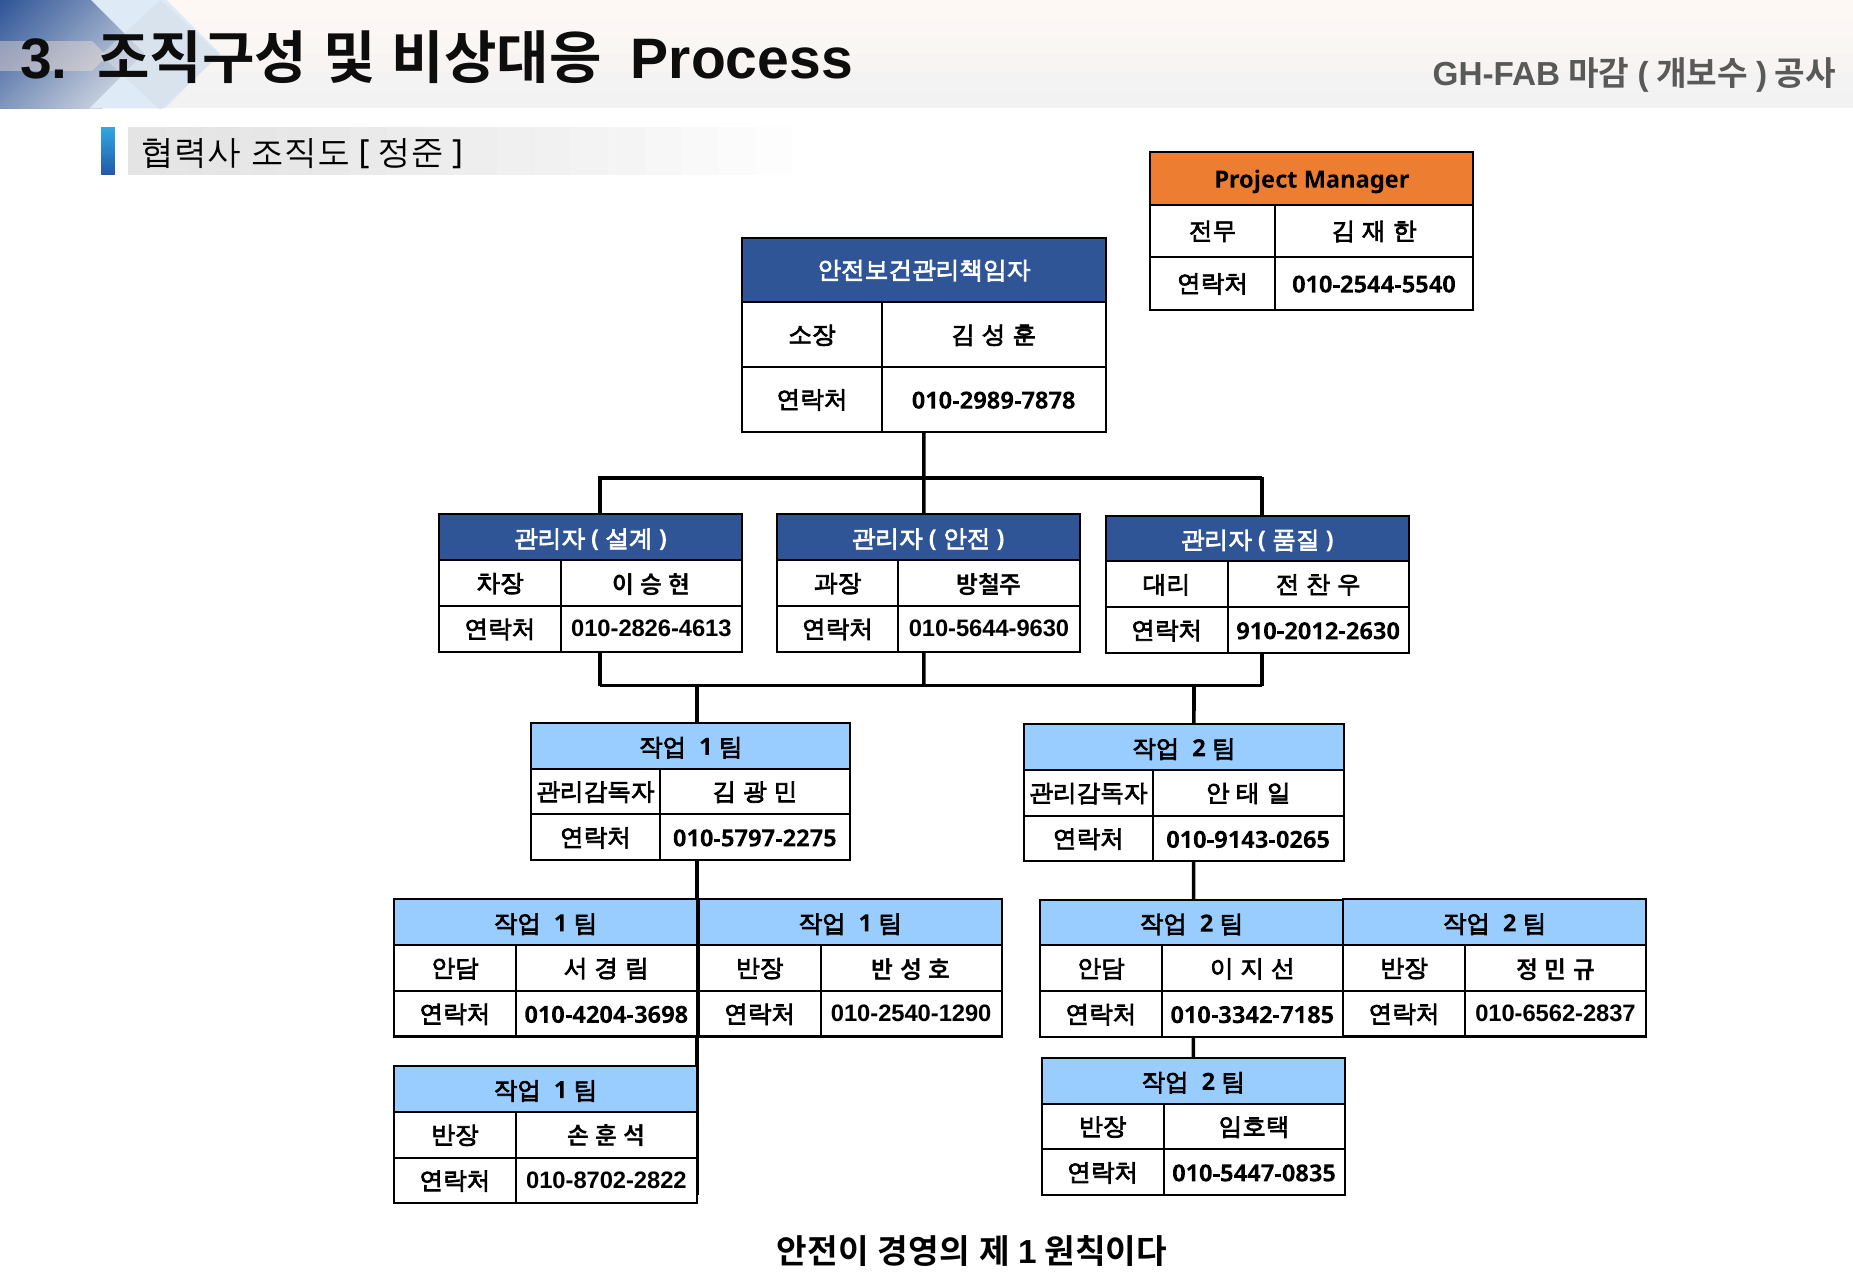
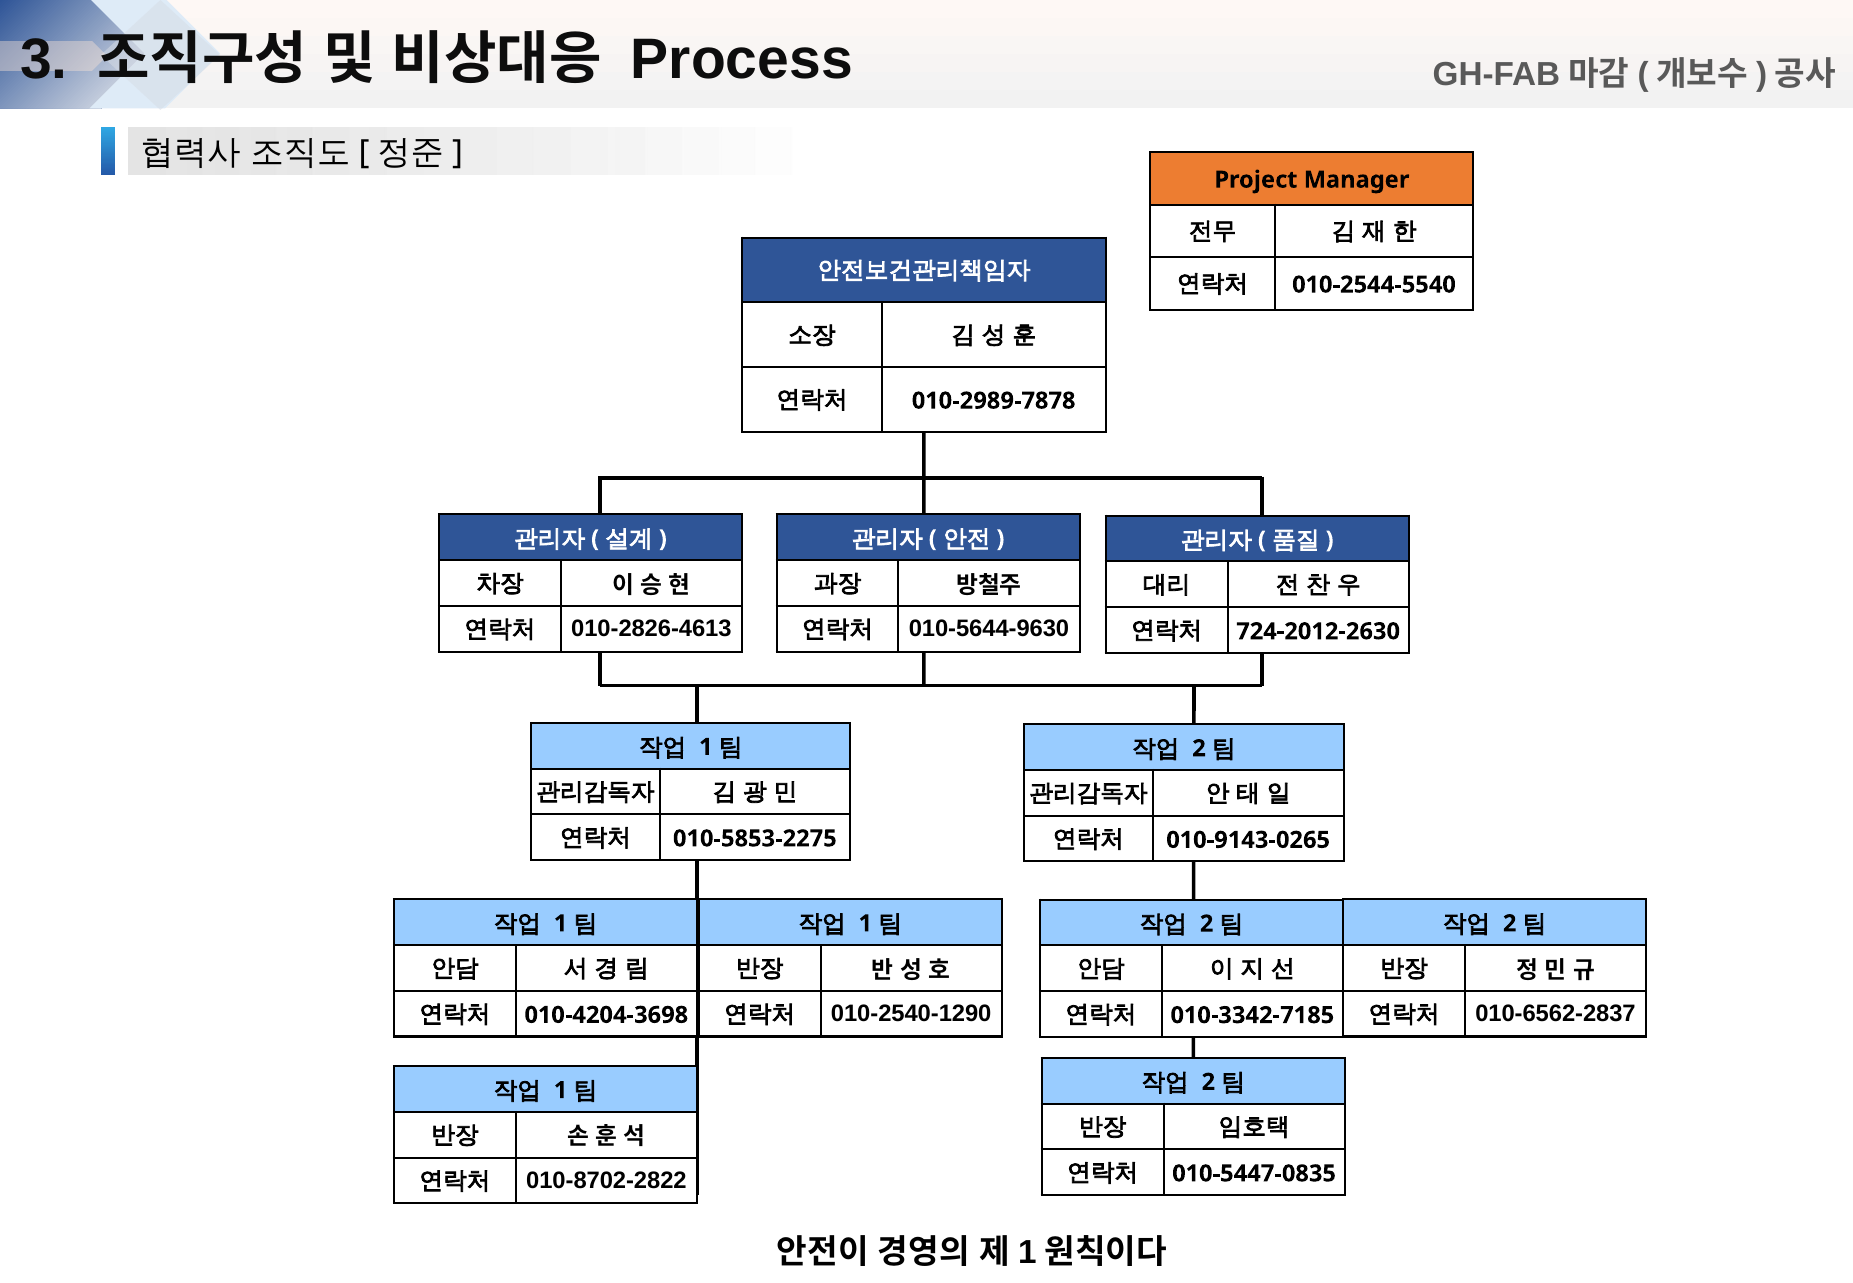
910-2012-2630: 910-2012-2630 -> 724-2012-2630
010-5797-2275: 010-5797-2275 -> 010-5853-2275
